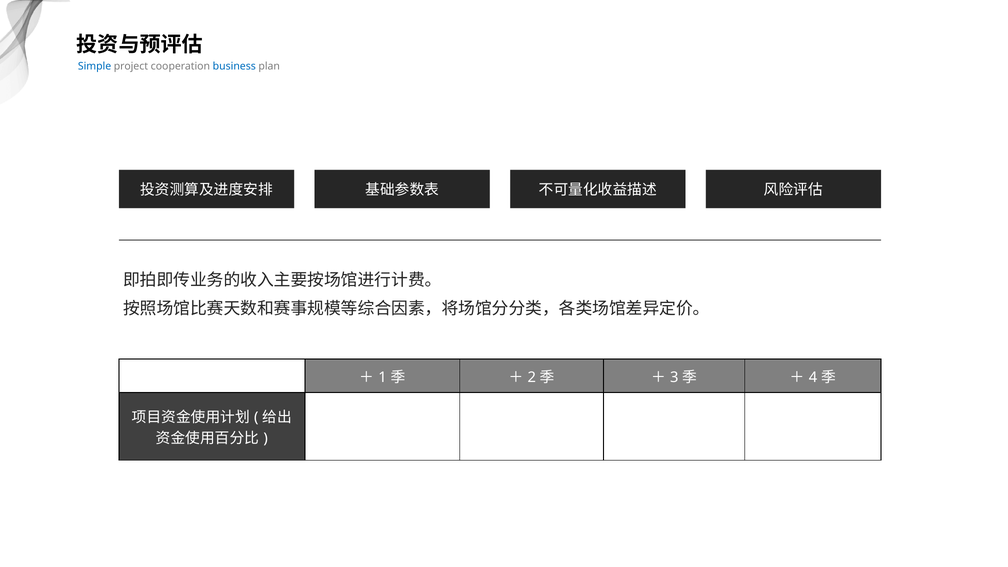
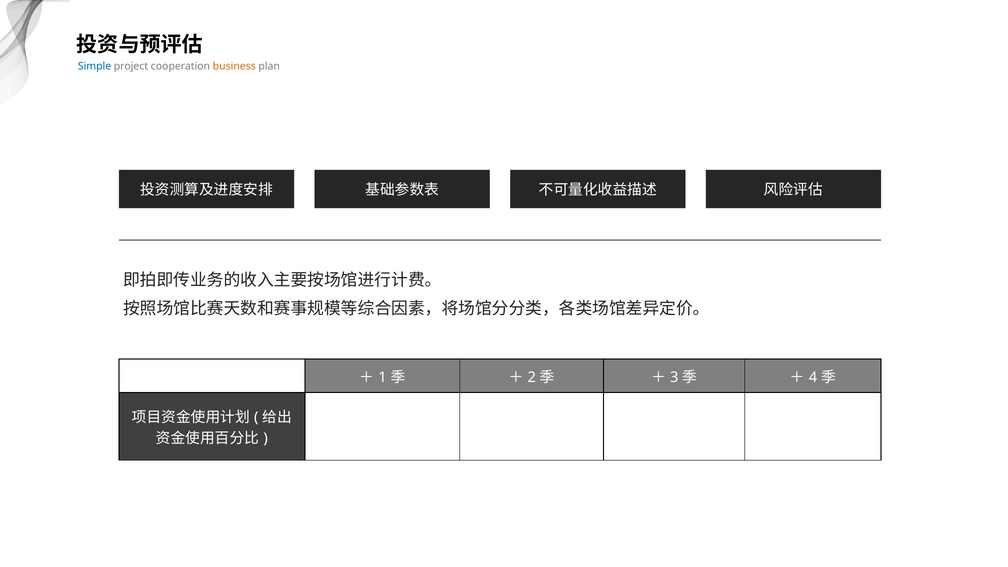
business colour: blue -> orange
